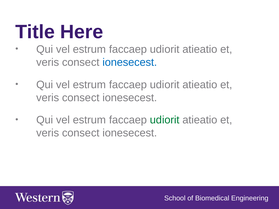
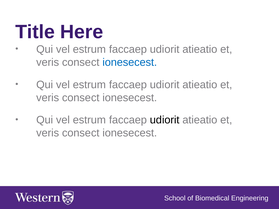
udiorit at (165, 120) colour: green -> black
